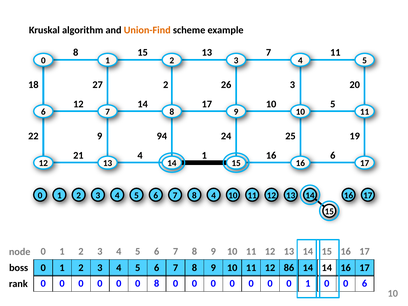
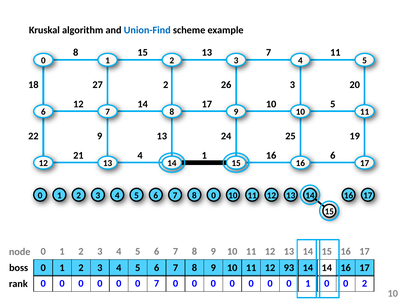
Union-Find colour: orange -> blue
22 94: 94 -> 13
7 8 4: 4 -> 0
86: 86 -> 93
0 8: 8 -> 7
0 6: 6 -> 2
